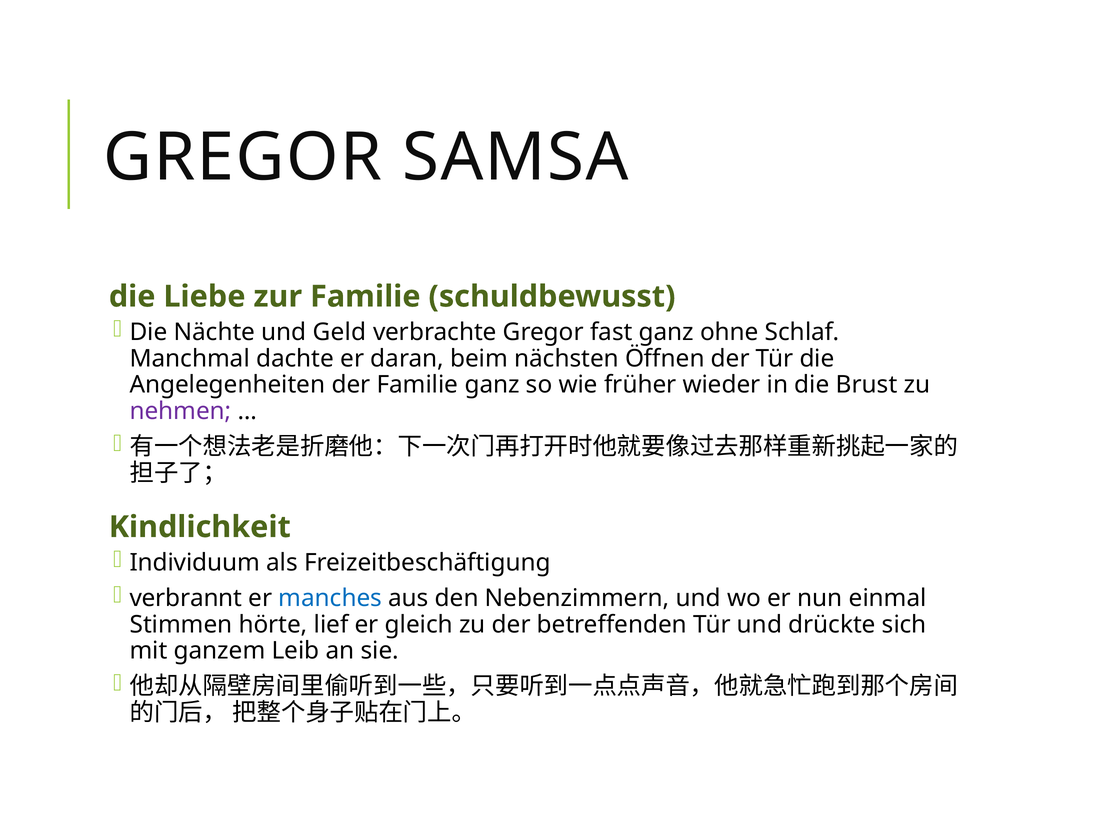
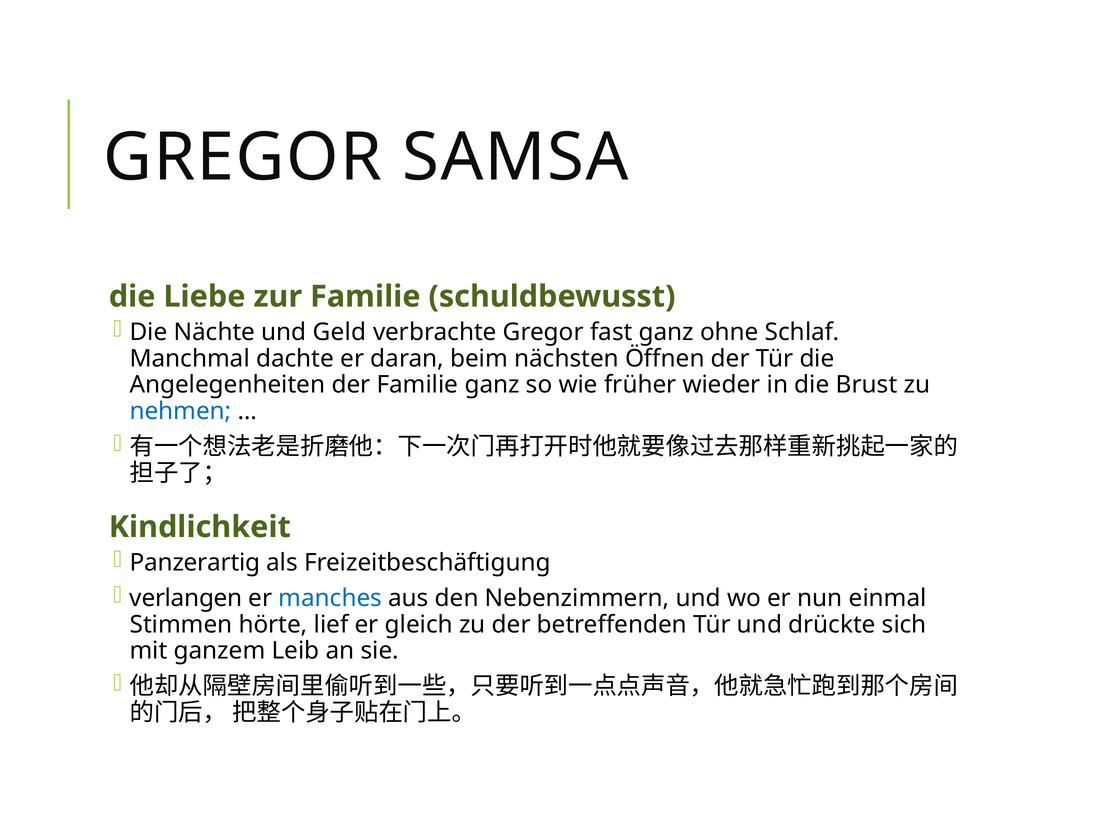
nehmen colour: purple -> blue
Individuum: Individuum -> Panzerartig
verbrannt: verbrannt -> verlangen
